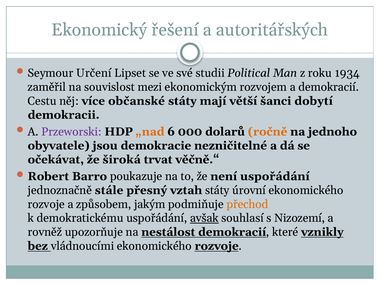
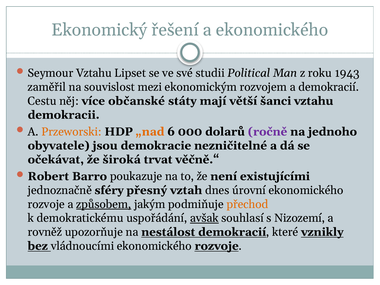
a autoritářských: autoritářských -> ekonomického
Seymour Určení: Určení -> Vztahu
1934: 1934 -> 1943
šanci dobytí: dobytí -> vztahu
Przeworski colour: purple -> orange
ročně colour: orange -> purple
není uspořádání: uspořádání -> existujícími
stále: stále -> sféry
vztah státy: státy -> dnes
způsobem underline: none -> present
